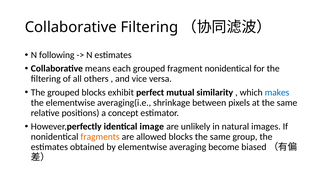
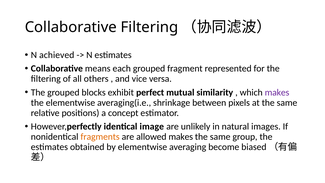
following: following -> achieved
fragment nonidentical: nonidentical -> represented
makes at (277, 92) colour: blue -> purple
allowed blocks: blocks -> makes
